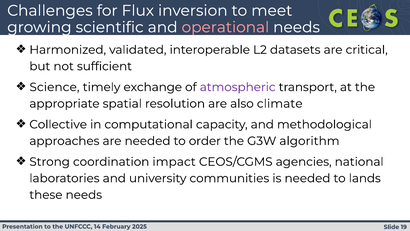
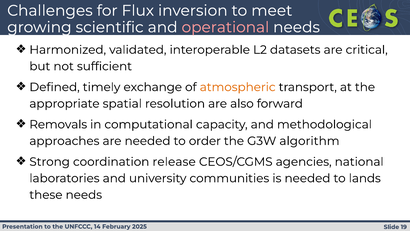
Science: Science -> Defined
atmospheric colour: purple -> orange
climate: climate -> forward
Collective: Collective -> Removals
impact: impact -> release
